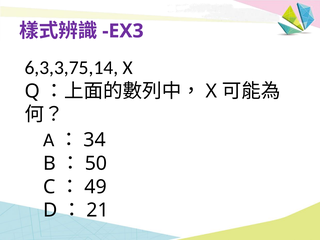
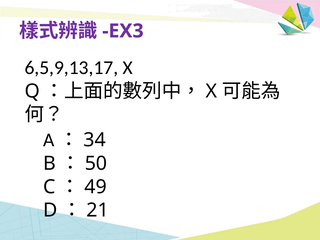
6,3,3,75,14: 6,3,3,75,14 -> 6,5,9,13,17
